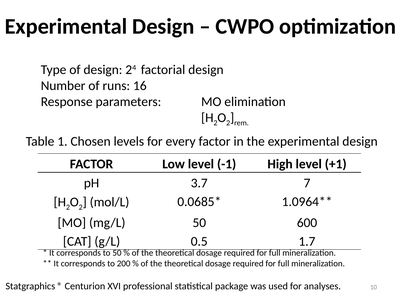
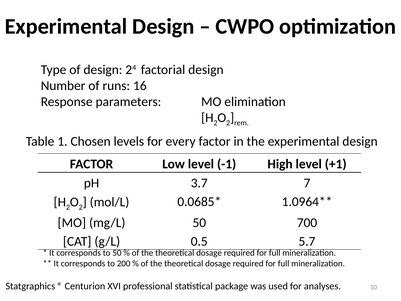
600: 600 -> 700
1.7: 1.7 -> 5.7
